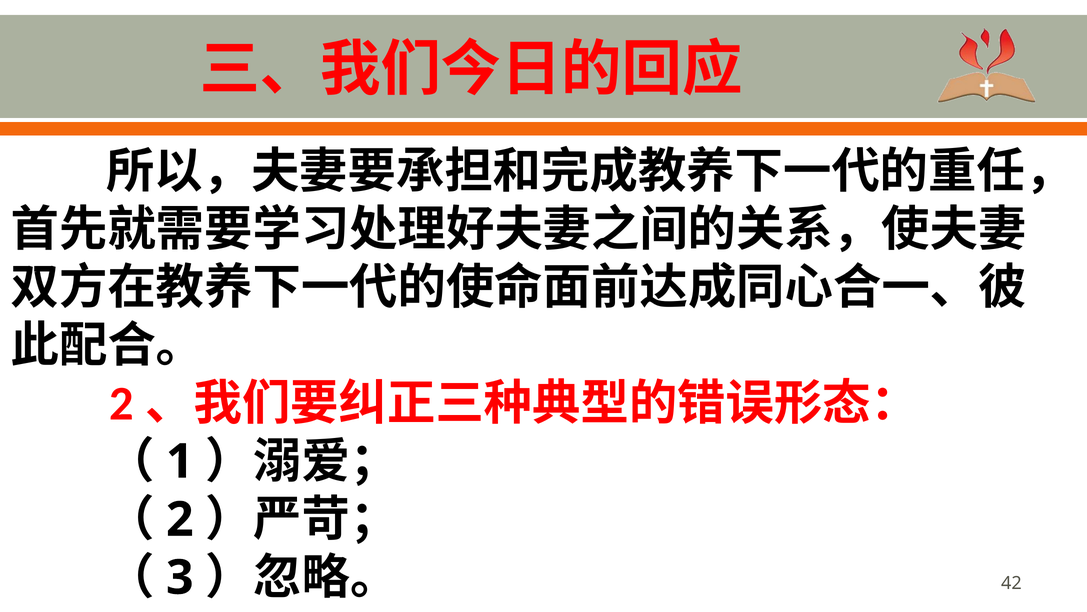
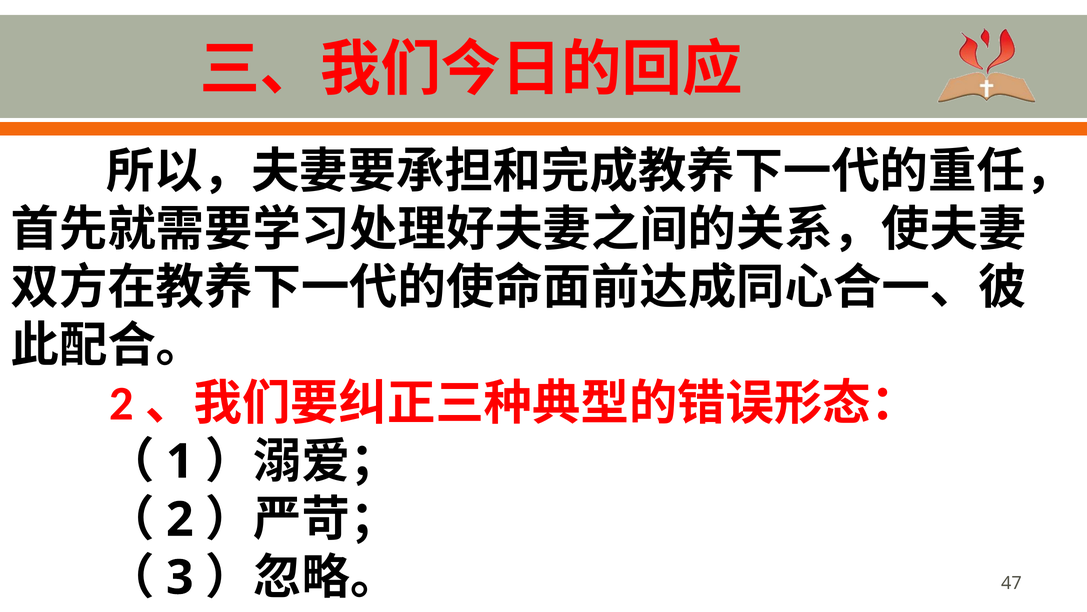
42: 42 -> 47
